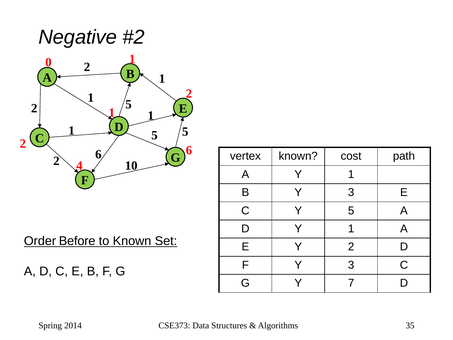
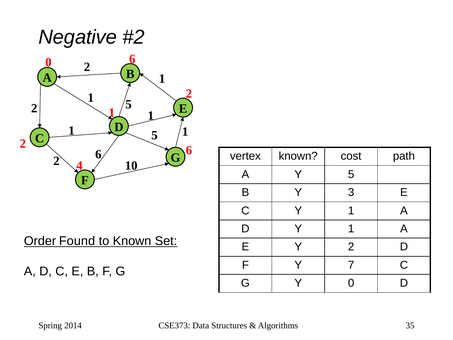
0 1: 1 -> 6
5 at (185, 131): 5 -> 1
A Y 1: 1 -> 5
C Y 5: 5 -> 1
Before: Before -> Found
F Y 3: 3 -> 7
Y 7: 7 -> 0
